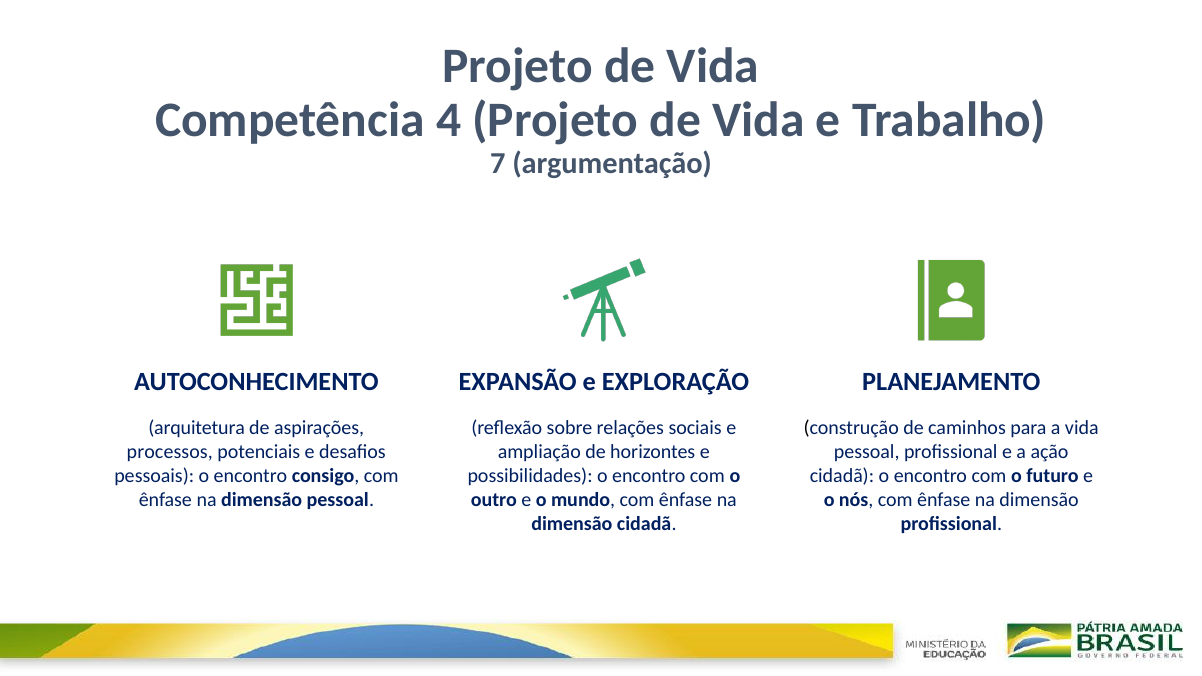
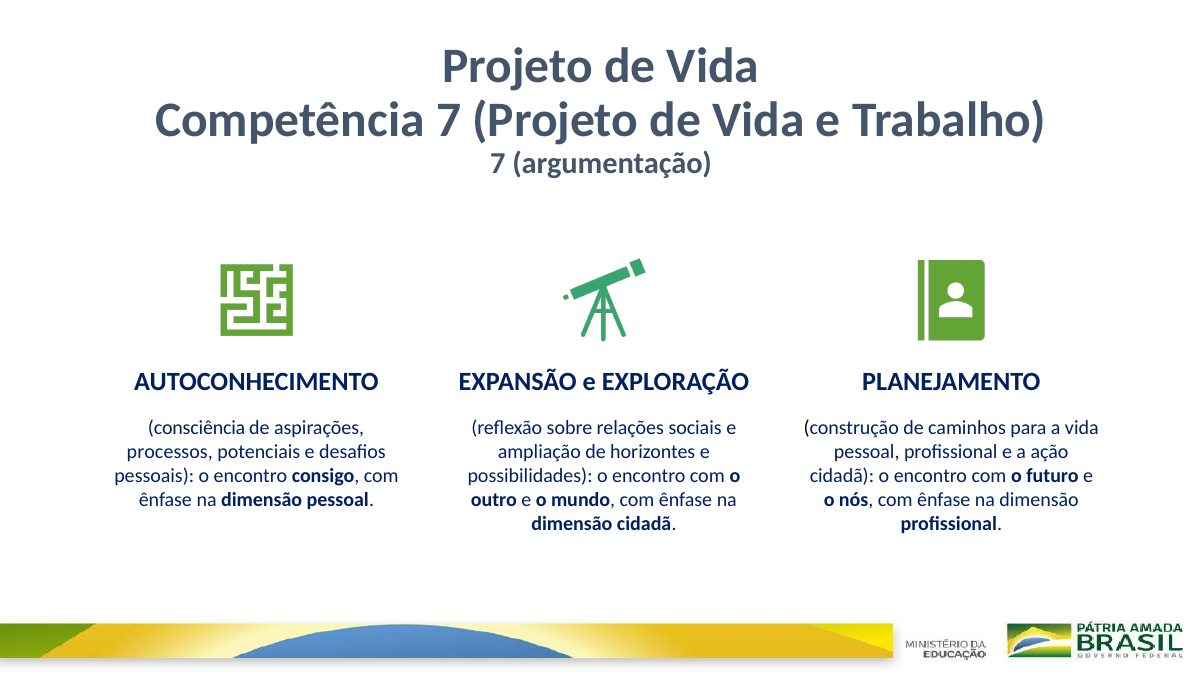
Competência 4: 4 -> 7
arquitetura: arquitetura -> consciência
